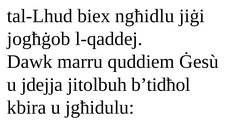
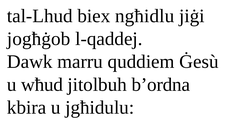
jdejja: jdejja -> wħud
b’tidħol: b’tidħol -> b’ordna
